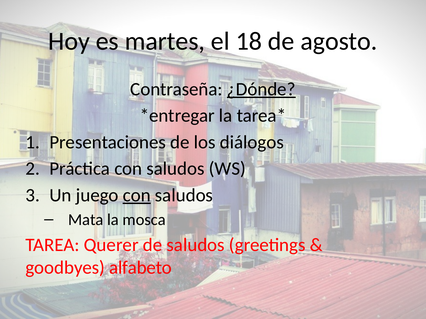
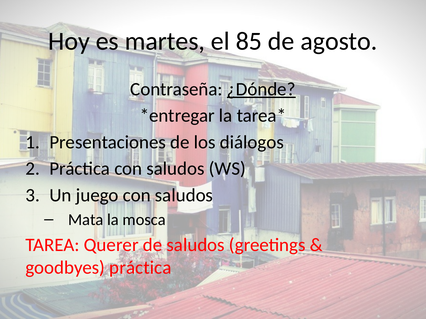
18: 18 -> 85
con at (137, 196) underline: present -> none
goodbyes alfabeto: alfabeto -> práctica
